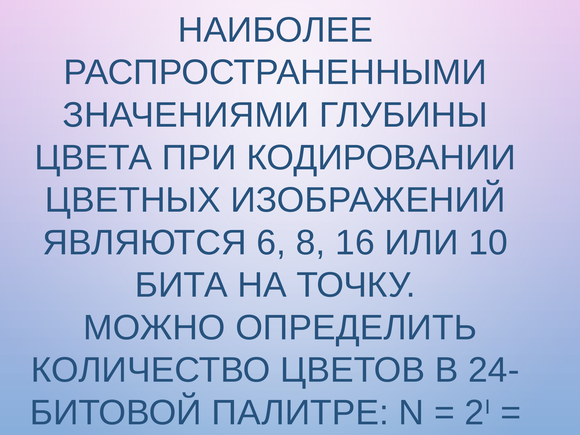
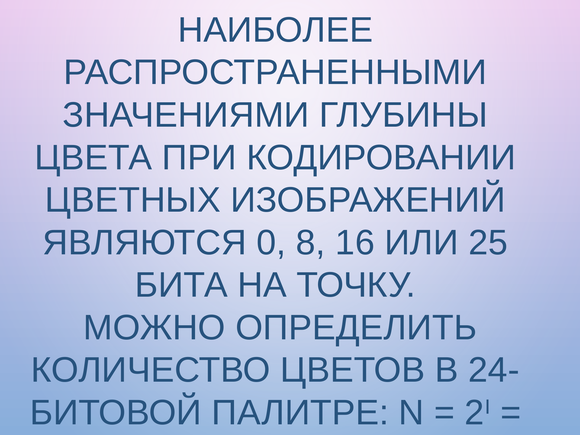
6: 6 -> 0
10: 10 -> 25
